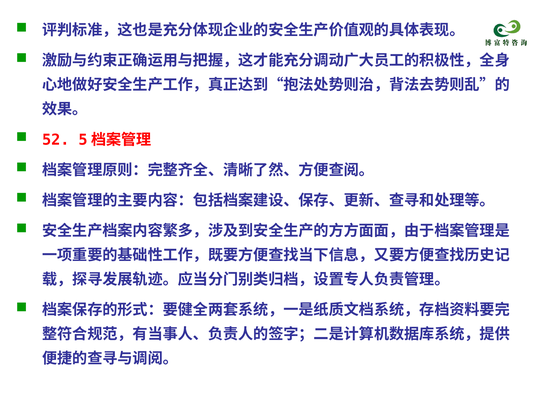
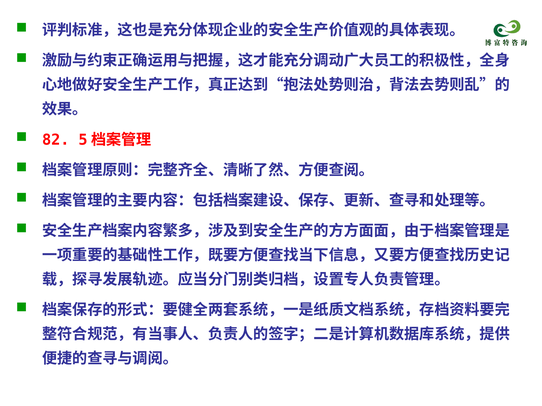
52: 52 -> 82
